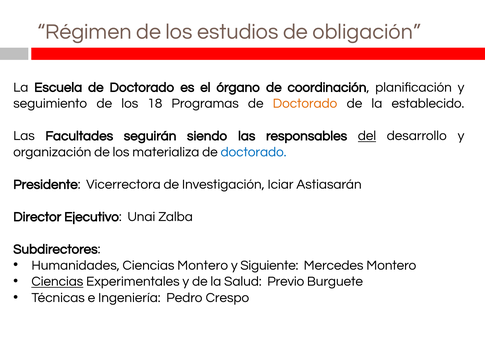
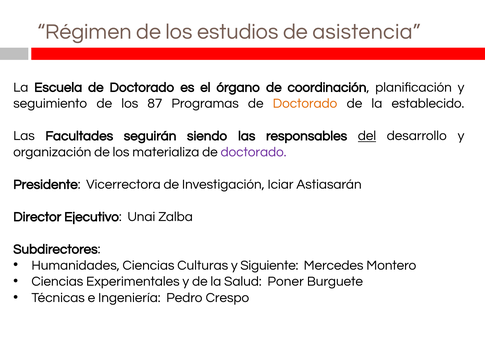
obligación: obligación -> asistencia
18: 18 -> 87
doctorado at (254, 152) colour: blue -> purple
Ciencias Montero: Montero -> Culturas
Ciencias at (57, 281) underline: present -> none
Previo: Previo -> Poner
